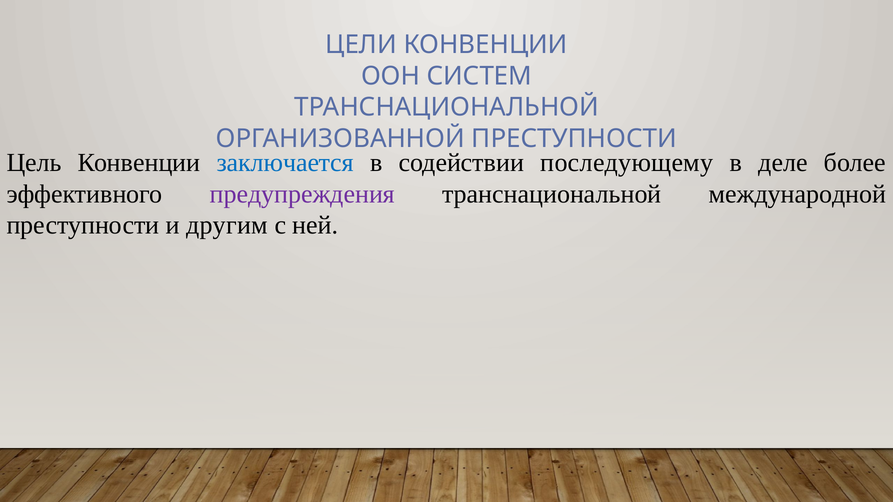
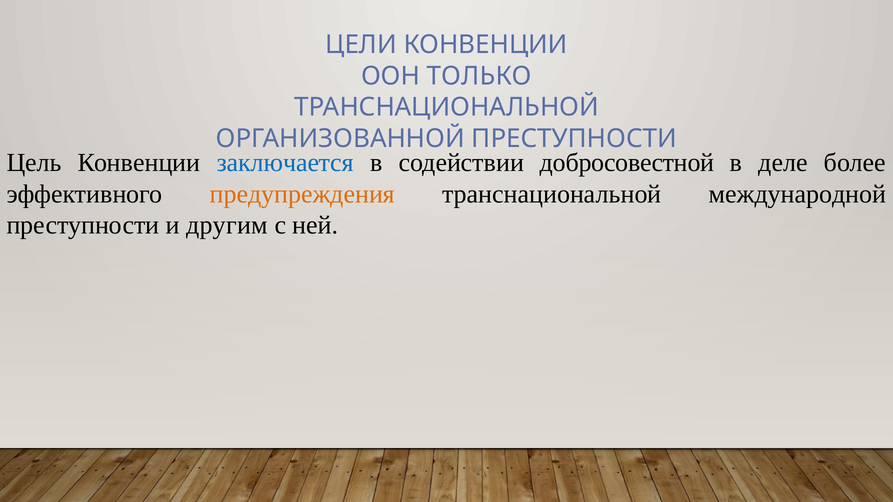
СИСТЕМ: СИСТЕМ -> ТОЛЬКО
последующему: последующему -> добросовестной
предупреждения colour: purple -> orange
